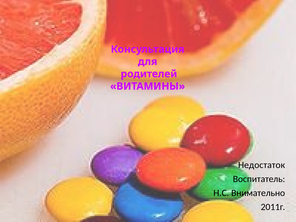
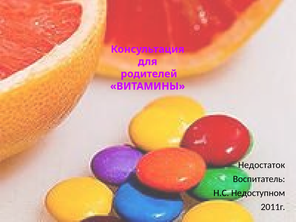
Внимательно: Внимательно -> Недоступном
